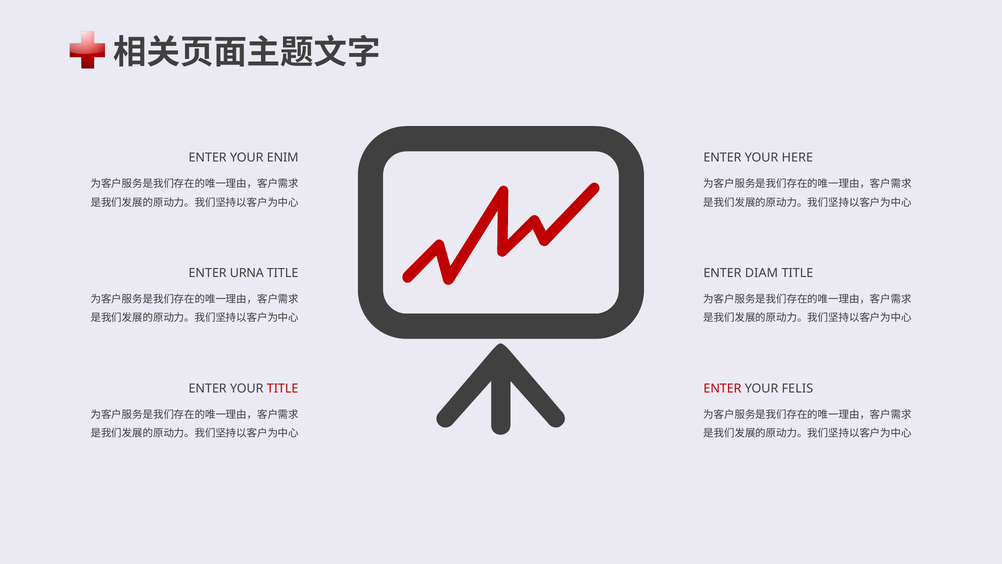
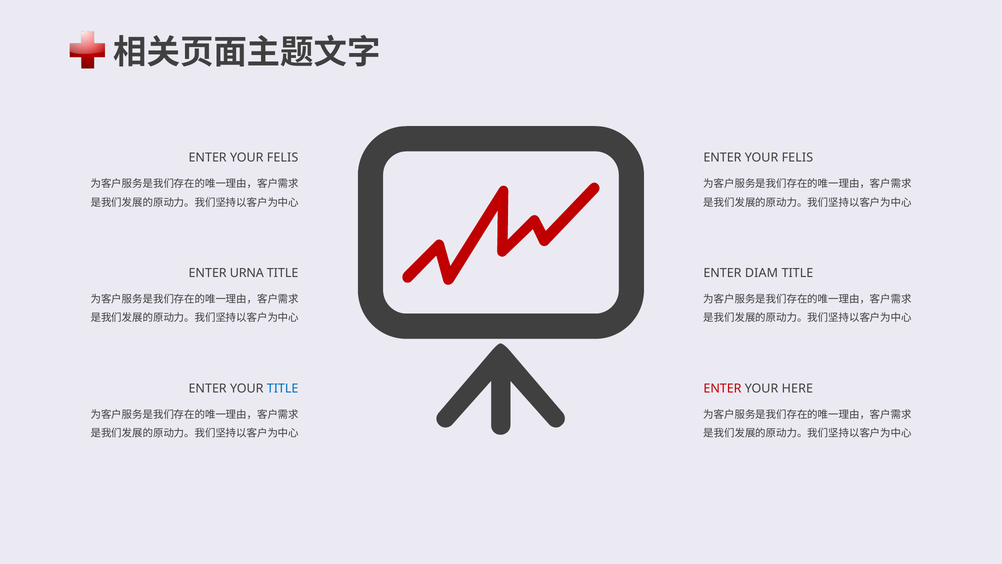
ENIM at (283, 157): ENIM -> FELIS
HERE at (797, 157): HERE -> FELIS
TITLE at (283, 388) colour: red -> blue
FELIS: FELIS -> HERE
